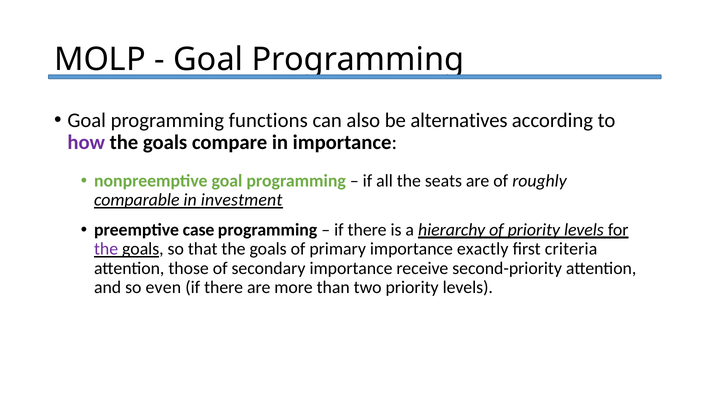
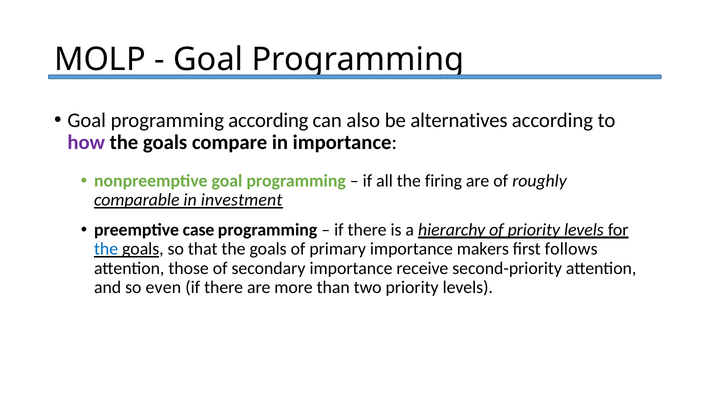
programming functions: functions -> according
seats: seats -> firing
the at (106, 249) colour: purple -> blue
exactly: exactly -> makers
criteria: criteria -> follows
